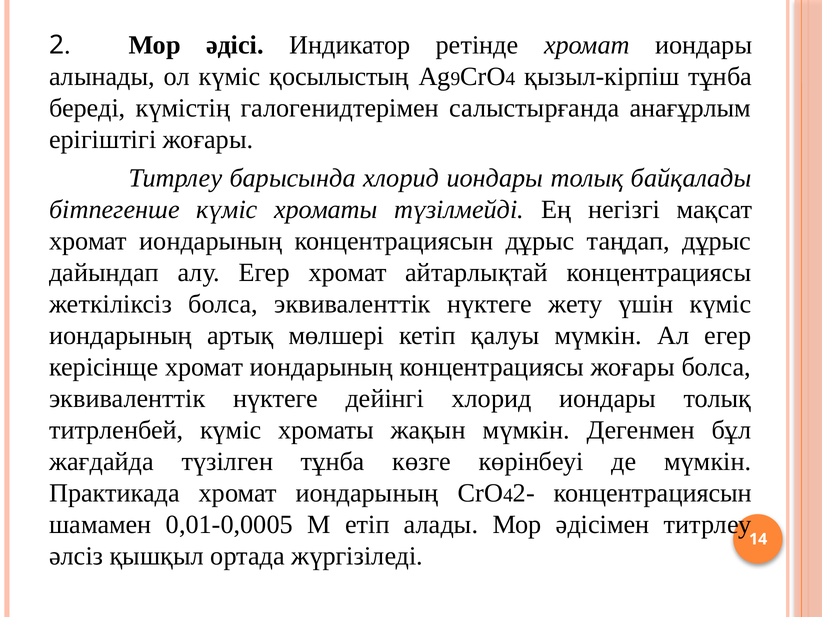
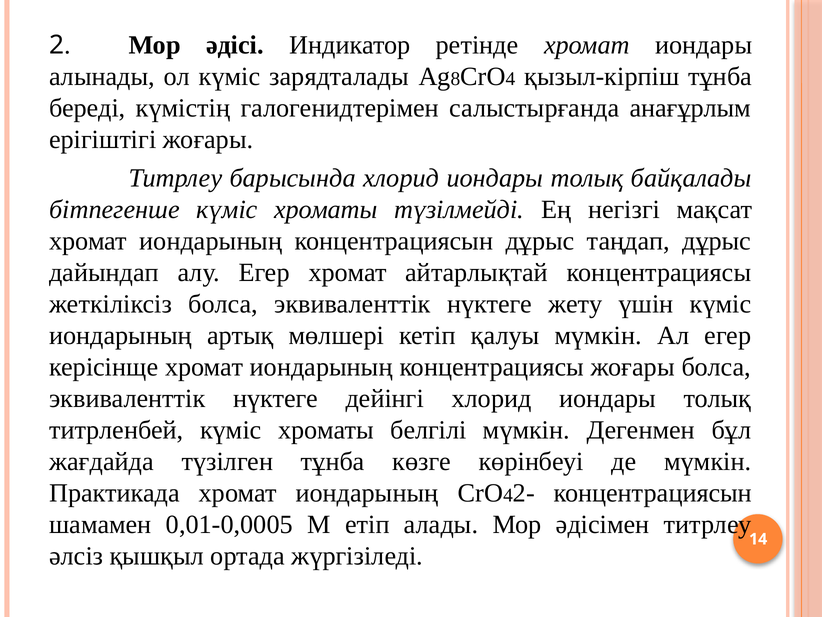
қосылыстың: қосылыстың -> зарядталады
9: 9 -> 8
жақын: жақын -> белгілі
